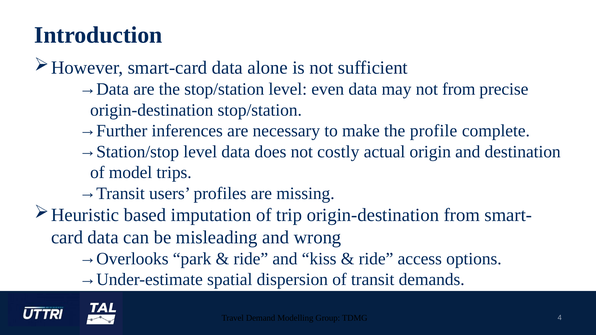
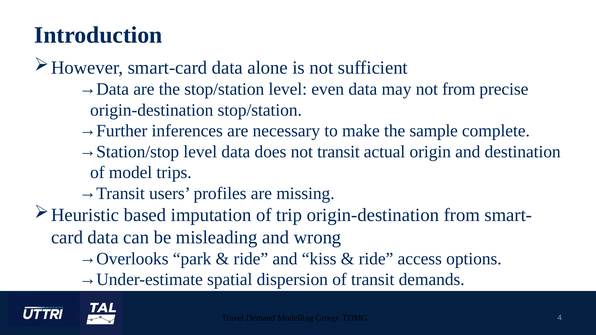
profile: profile -> sample
not costly: costly -> transit
